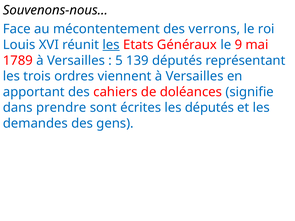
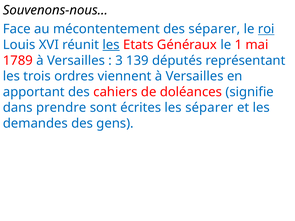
des verrons: verrons -> séparer
roi underline: none -> present
9: 9 -> 1
5: 5 -> 3
les députés: députés -> séparer
